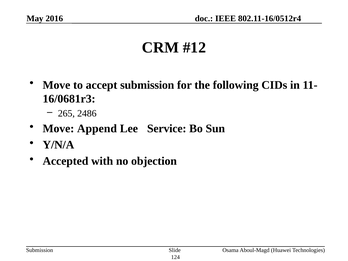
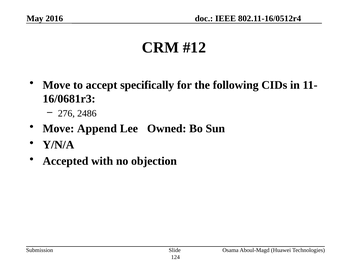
accept submission: submission -> specifically
265: 265 -> 276
Service: Service -> Owned
